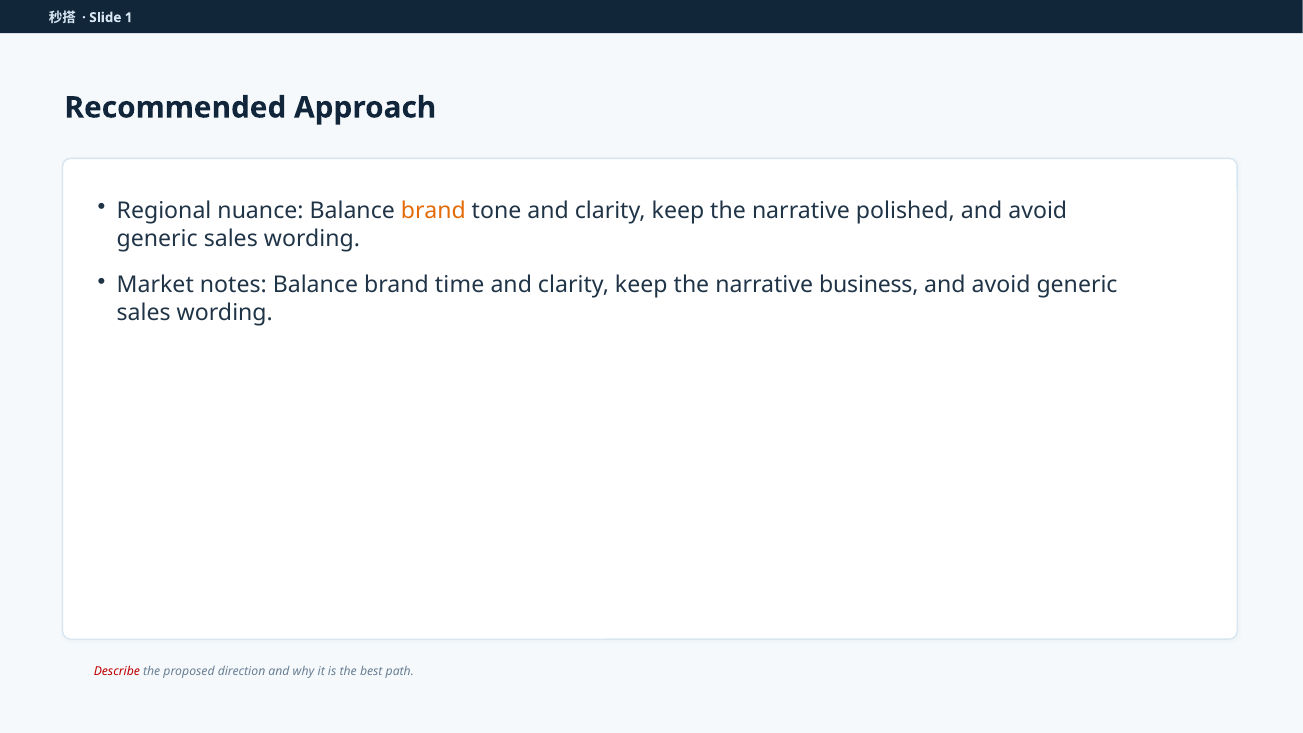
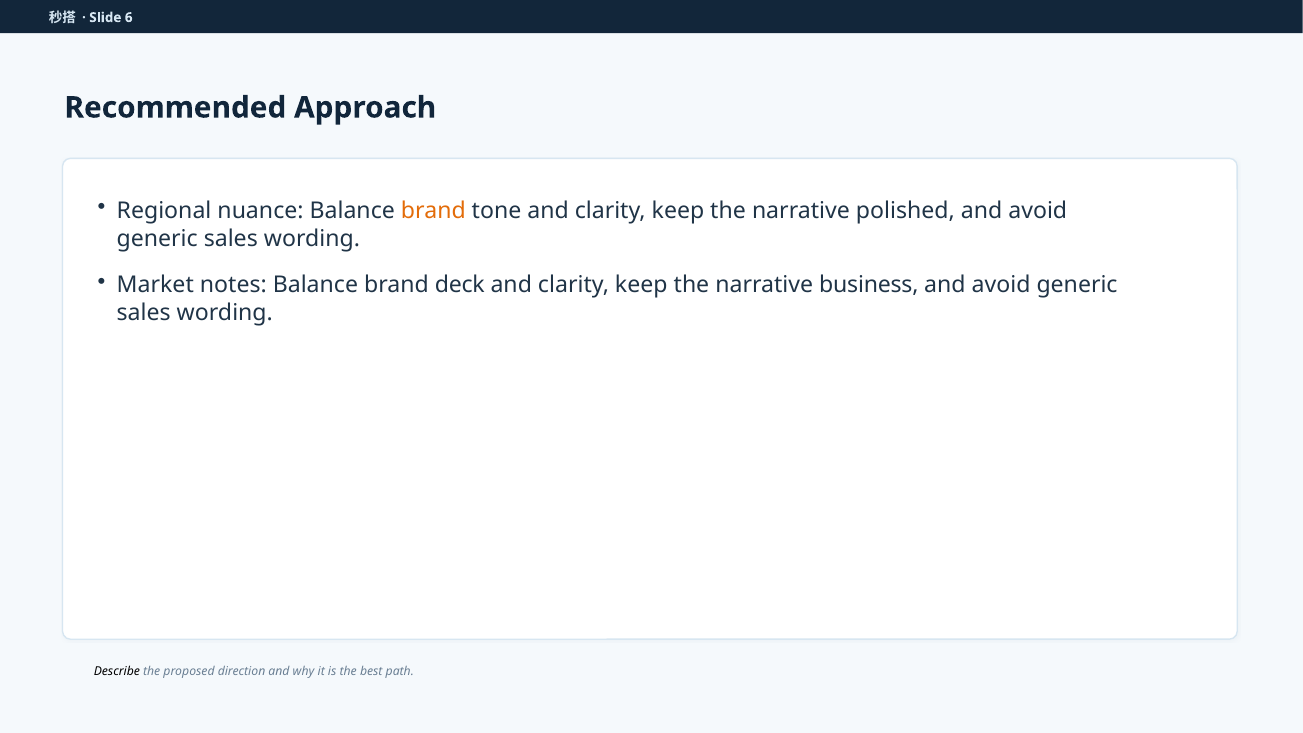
1: 1 -> 6
time: time -> deck
Describe colour: red -> black
